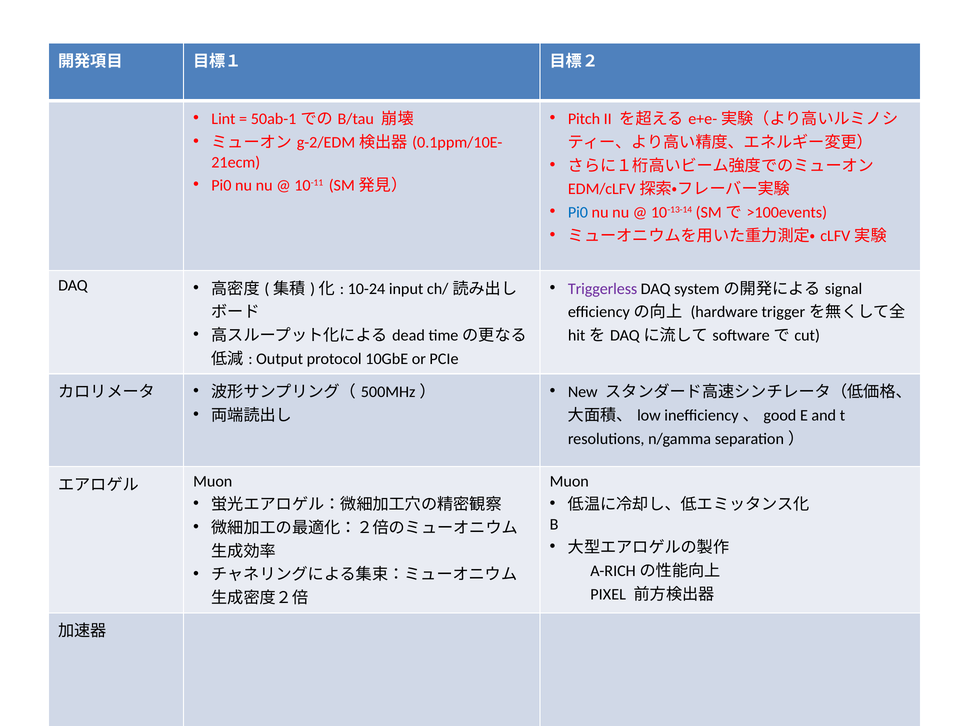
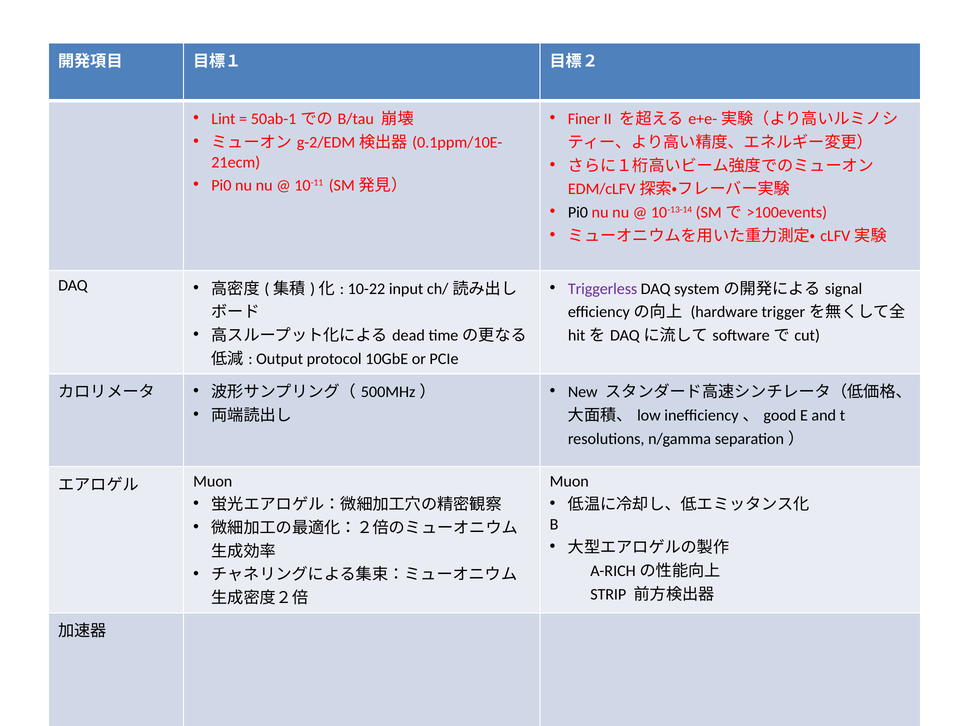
Pitch: Pitch -> Finer
Pi0 at (578, 213) colour: blue -> black
10-24: 10-24 -> 10-22
PIXEL: PIXEL -> STRIP
